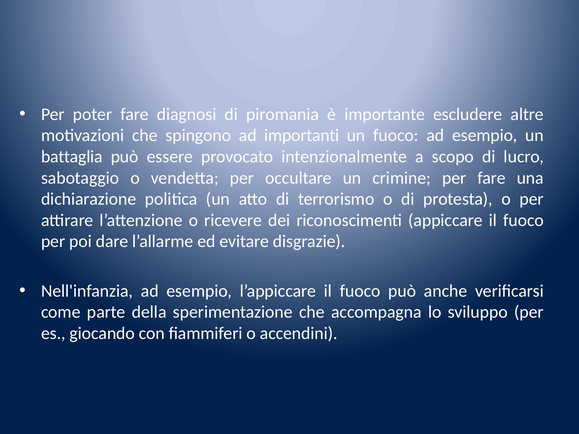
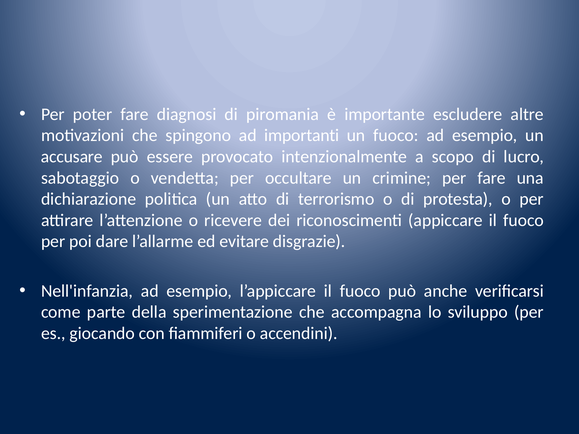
battaglia: battaglia -> accusare
